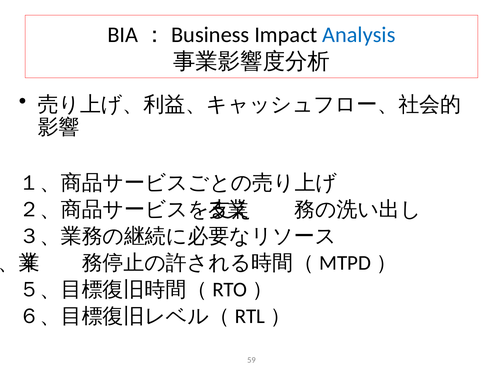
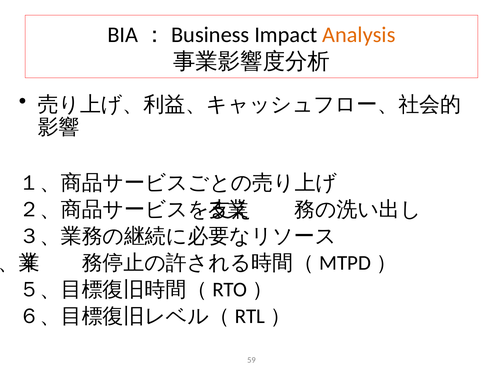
Analysis colour: blue -> orange
